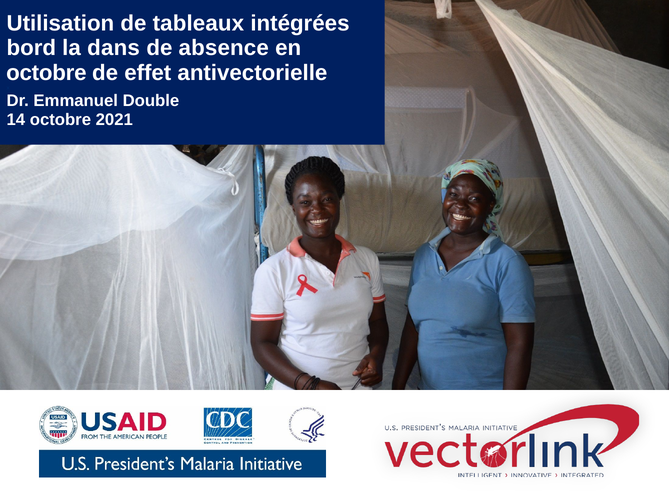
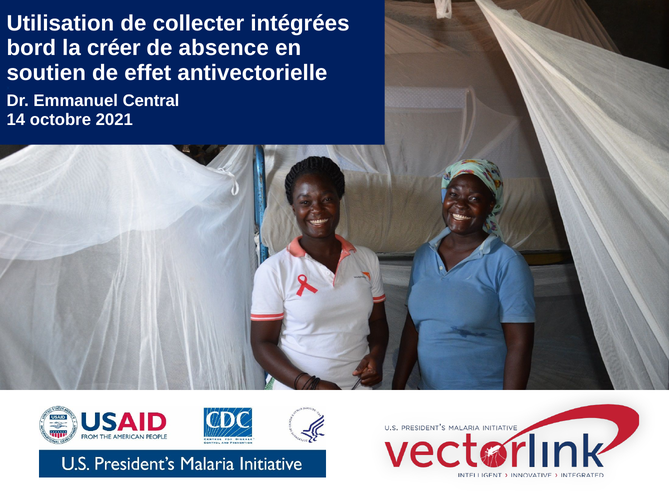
tableaux: tableaux -> collecter
dans: dans -> créer
octobre at (46, 73): octobre -> soutien
Double: Double -> Central
